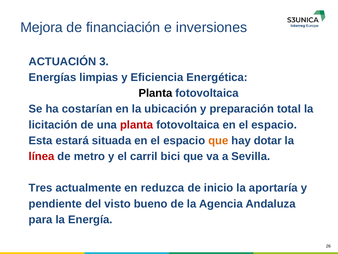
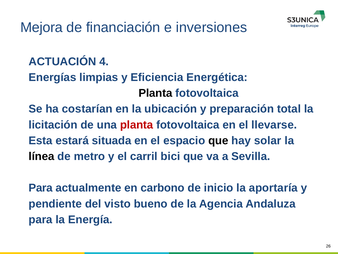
3: 3 -> 4
fotovoltaica en el espacio: espacio -> llevarse
que at (218, 140) colour: orange -> black
dotar: dotar -> solar
línea colour: red -> black
Tres at (41, 188): Tres -> Para
reduzca: reduzca -> carbono
